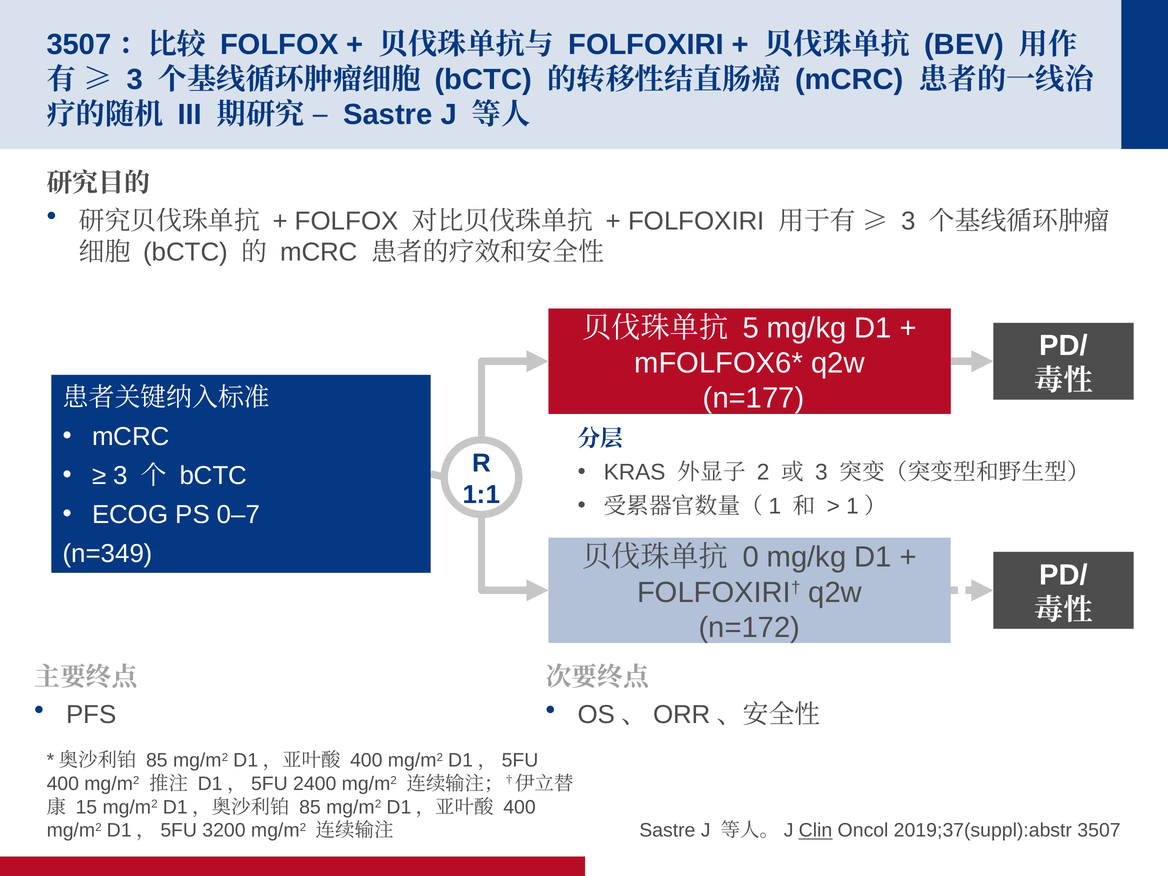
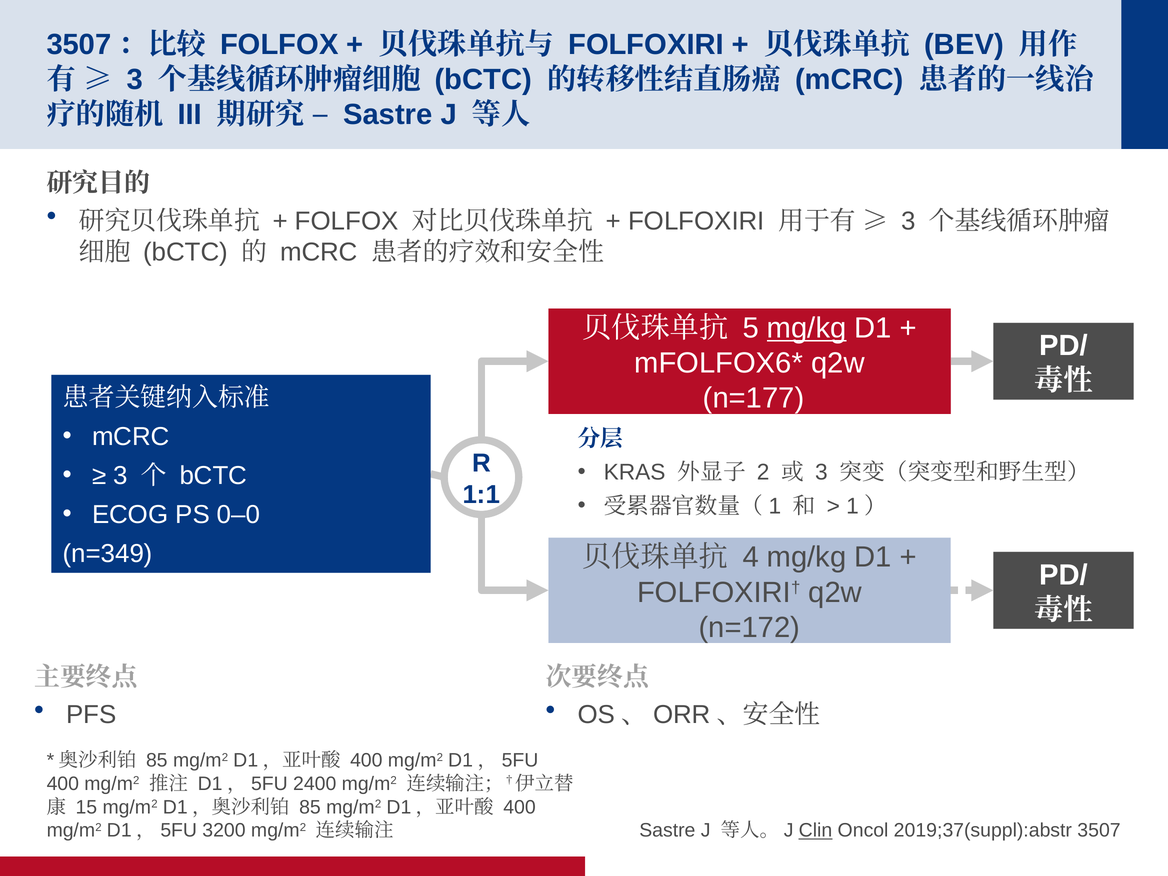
mg/kg at (807, 328) underline: none -> present
0–7: 0–7 -> 0–0
0: 0 -> 4
